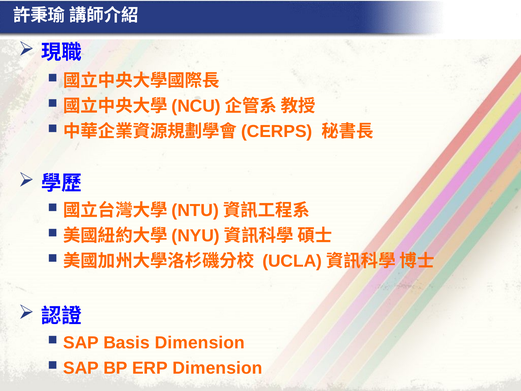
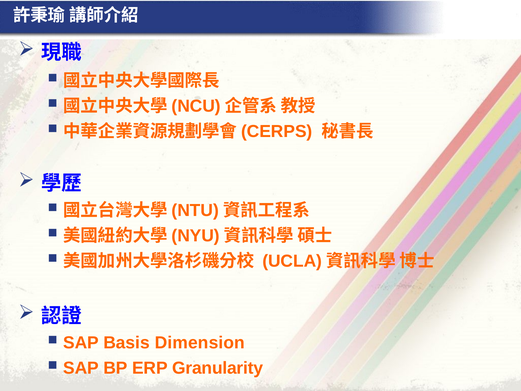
ERP Dimension: Dimension -> Granularity
